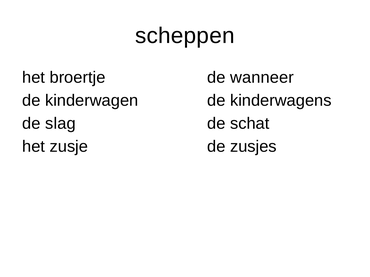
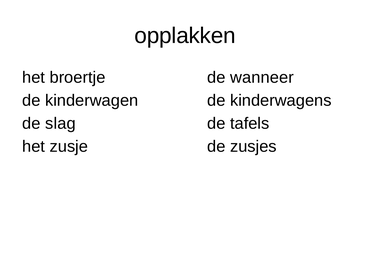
scheppen: scheppen -> opplakken
schat: schat -> tafels
